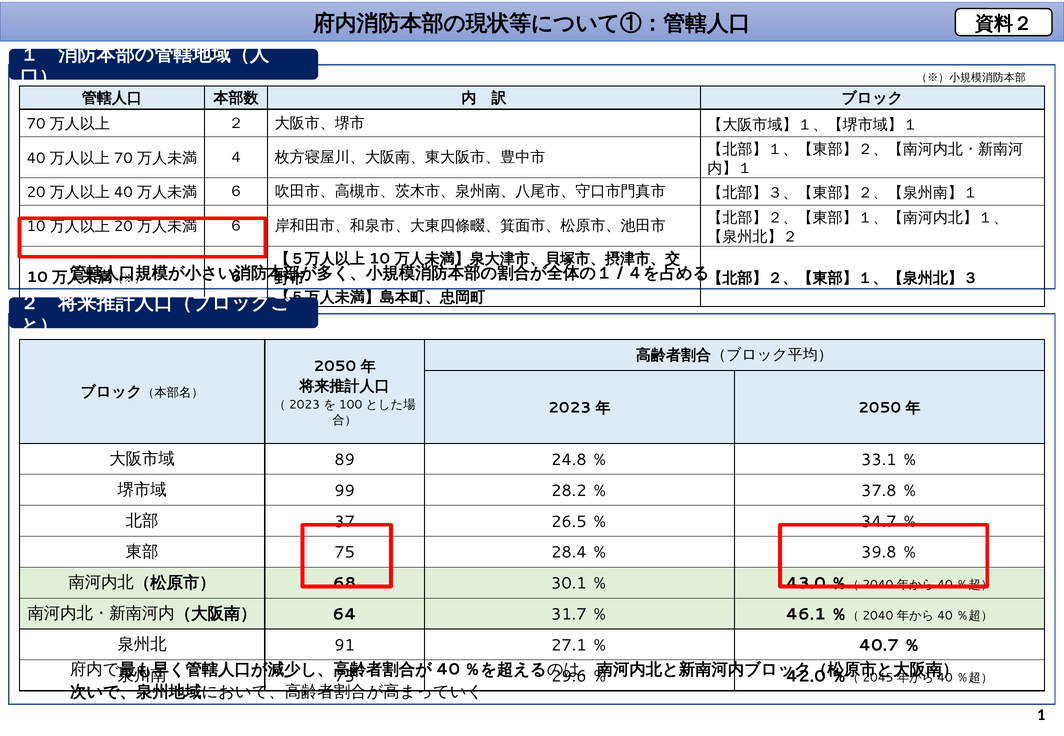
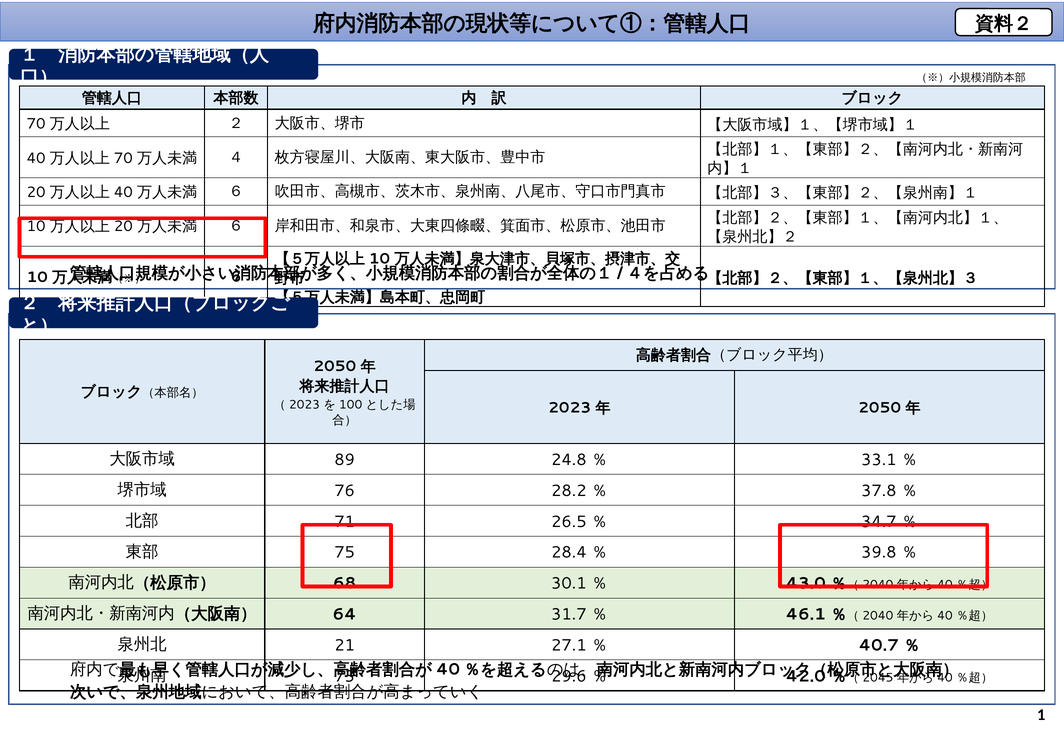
99: 99 -> 76
37: 37 -> 71
91: 91 -> 21
